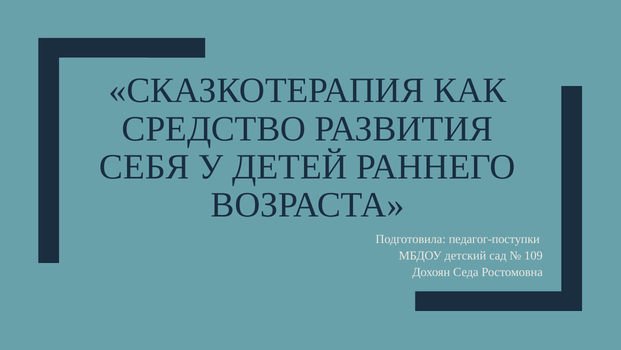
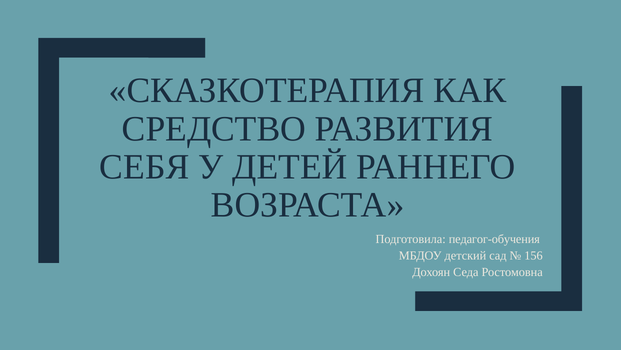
педагог-поступки: педагог-поступки -> педагог-обучения
109: 109 -> 156
